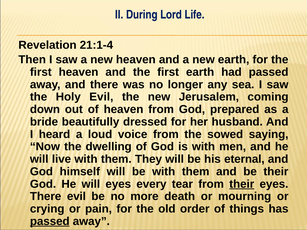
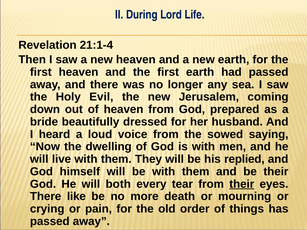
eternal: eternal -> replied
will eyes: eyes -> both
There evil: evil -> like
passed at (50, 222) underline: present -> none
